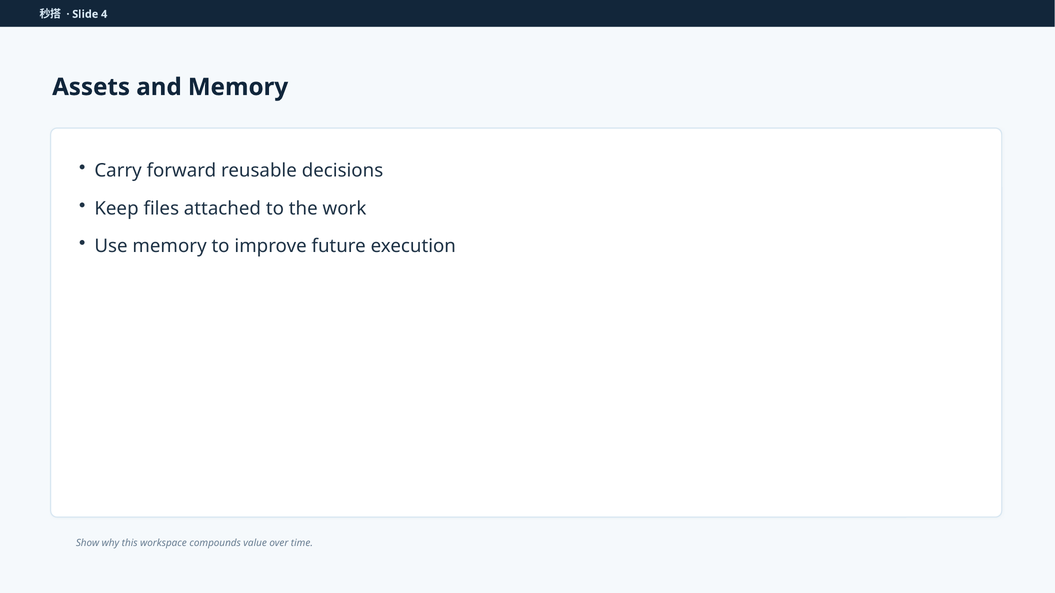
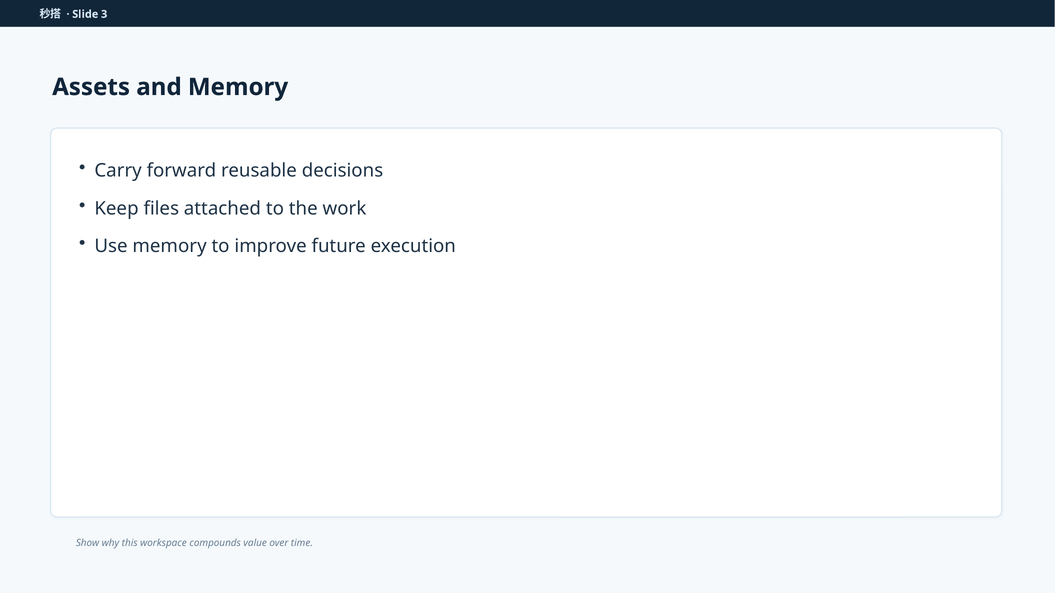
4: 4 -> 3
